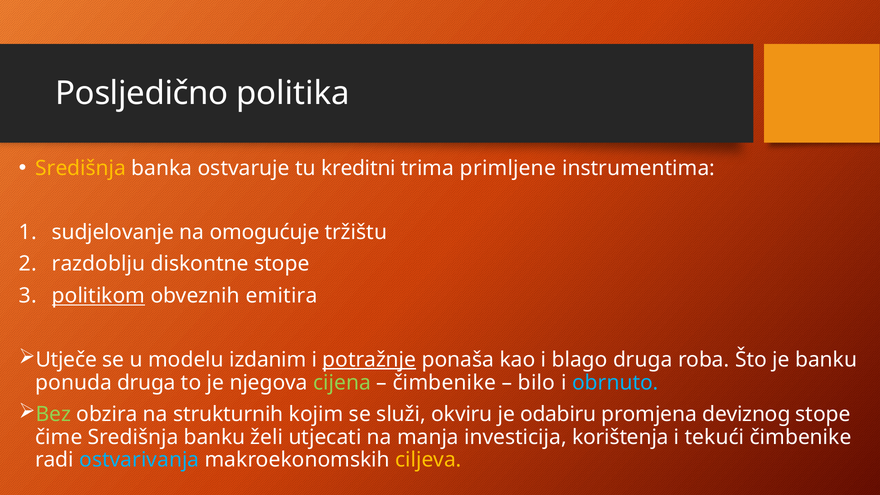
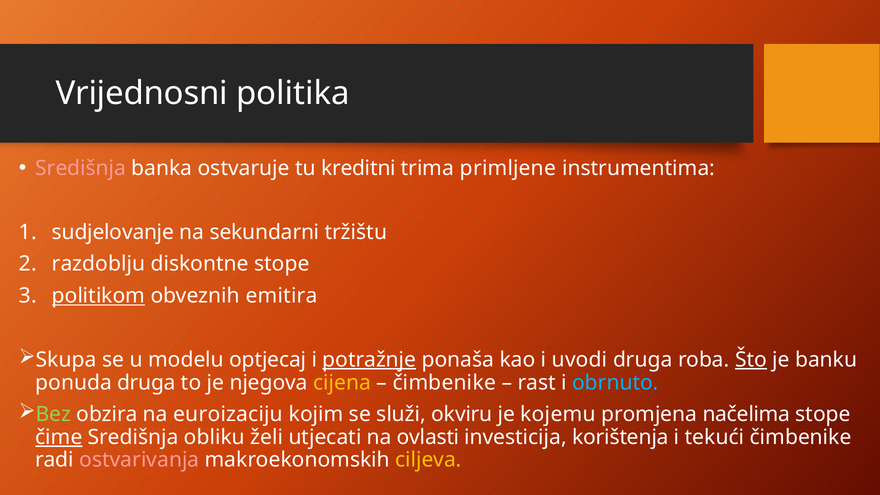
Posljedično: Posljedično -> Vrijednosni
Središnja at (81, 168) colour: yellow -> pink
omogućuje: omogućuje -> sekundarni
Utječe: Utječe -> Skupa
izdanim: izdanim -> optjecaj
blago: blago -> uvodi
Što underline: none -> present
cijena colour: light green -> yellow
bilo: bilo -> rast
strukturnih: strukturnih -> euroizaciju
odabiru: odabiru -> kojemu
deviznog: deviznog -> načelima
čime underline: none -> present
Središnja banku: banku -> obliku
manja: manja -> ovlasti
ostvarivanja colour: light blue -> pink
